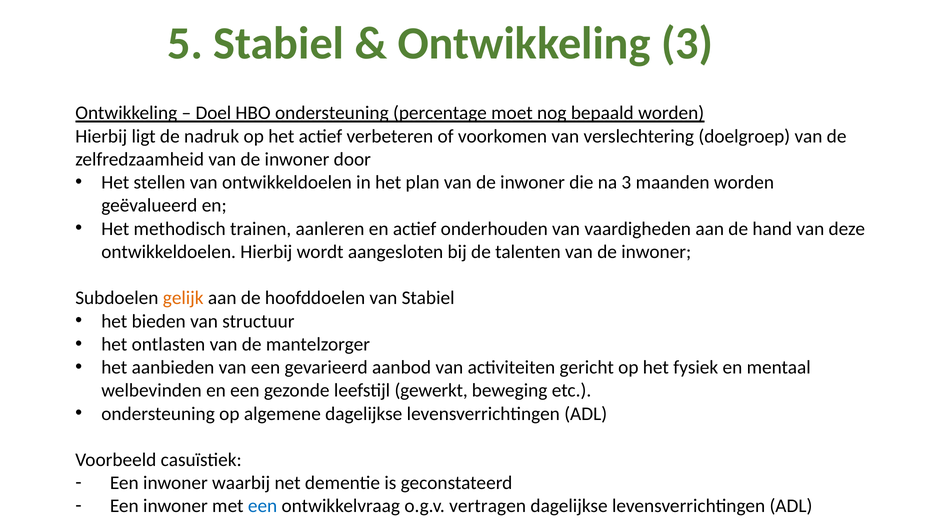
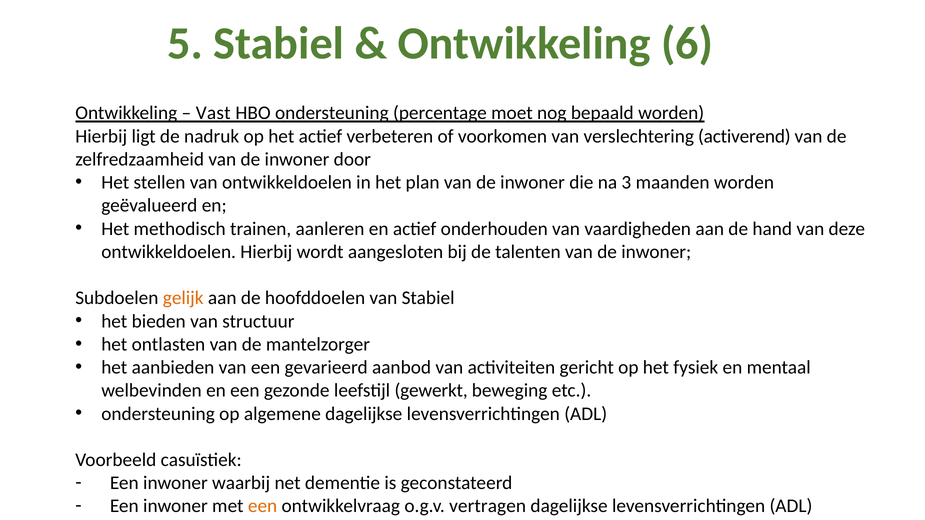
Ontwikkeling 3: 3 -> 6
Doel: Doel -> Vast
doelgroep: doelgroep -> activerend
een at (263, 506) colour: blue -> orange
